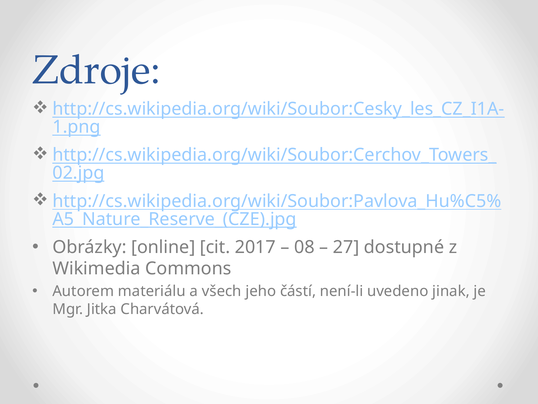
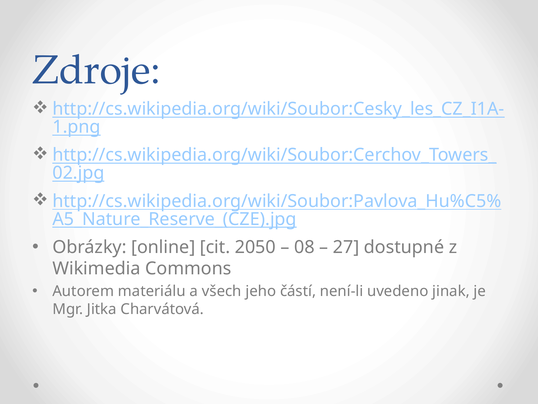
2017: 2017 -> 2050
